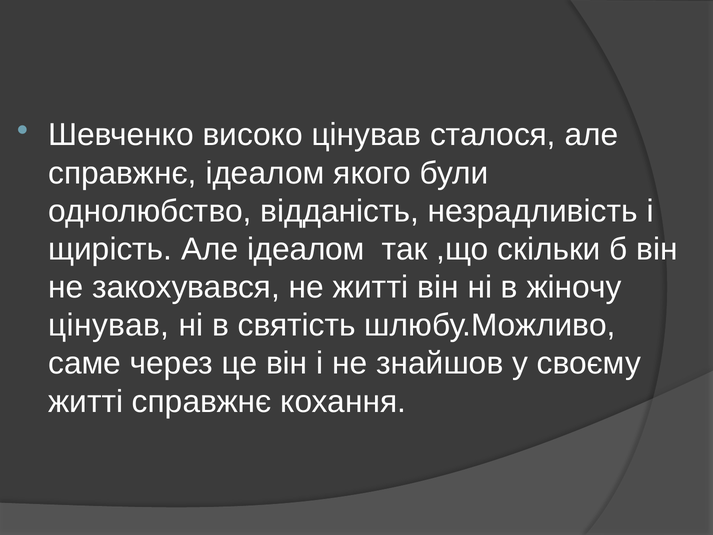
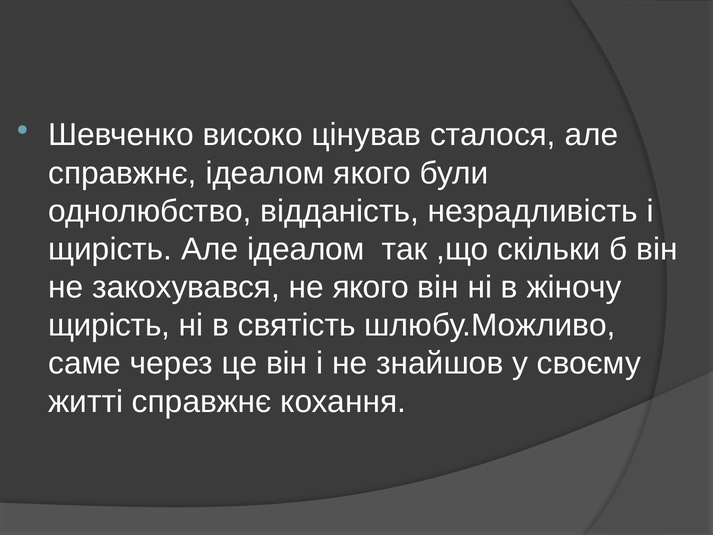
не житті: житті -> якого
цiнував at (109, 325): цiнував -> щирiсть
